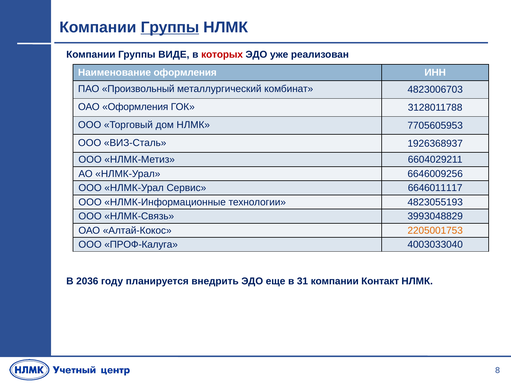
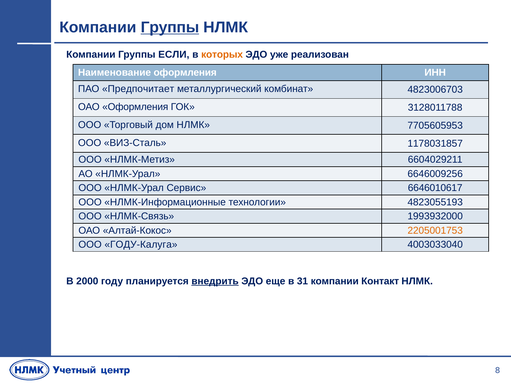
ВИДЕ: ВИДЕ -> ЕСЛИ
которых colour: red -> orange
Произвольный: Произвольный -> Предпочитает
1926368937: 1926368937 -> 1178031857
6646011117: 6646011117 -> 6646010617
3993048829: 3993048829 -> 1993932000
ПРОФ-Калуга: ПРОФ-Калуга -> ГОДУ-Калуга
2036: 2036 -> 2000
внедрить underline: none -> present
